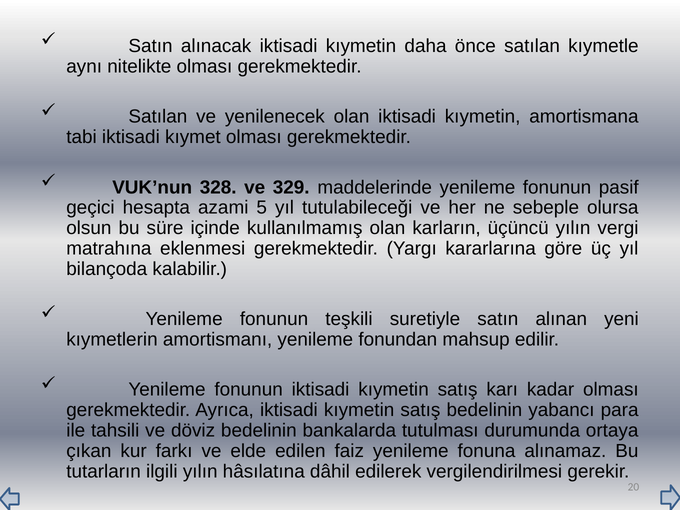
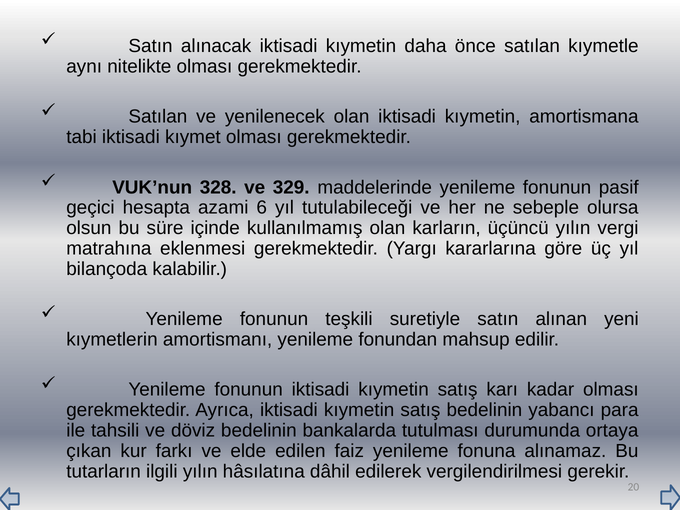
5: 5 -> 6
